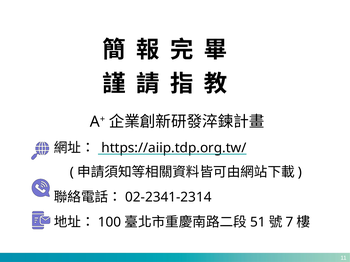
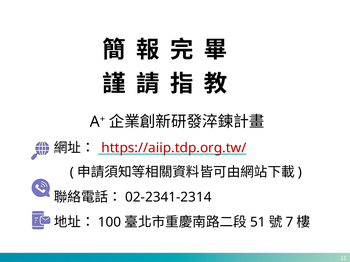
https://aiip.tdp.org.tw/ colour: black -> red
